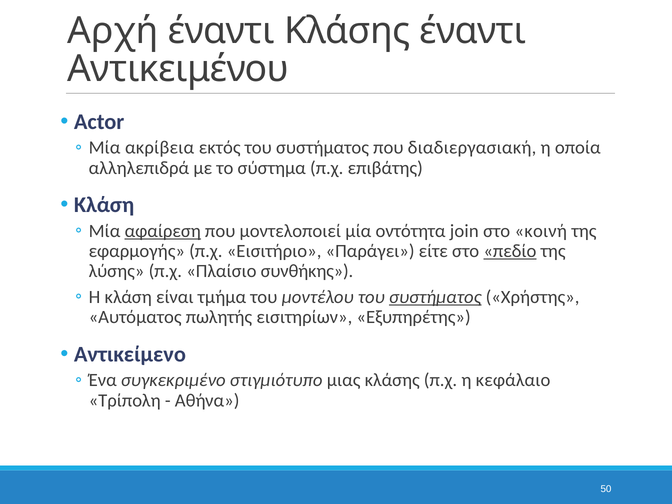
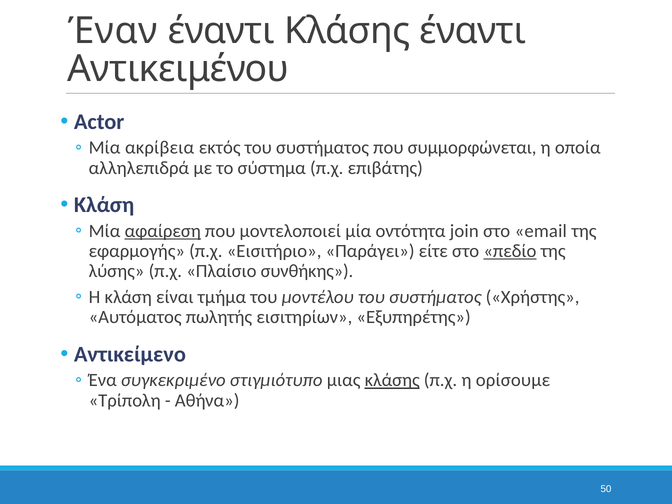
Αρχή: Αρχή -> Έναν
διαδιεργασιακή: διαδιεργασιακή -> συμμορφώνεται
κοινή: κοινή -> email
συστήματος at (435, 297) underline: present -> none
κλάσης at (392, 380) underline: none -> present
κεφάλαιο: κεφάλαιο -> ορίσουμε
